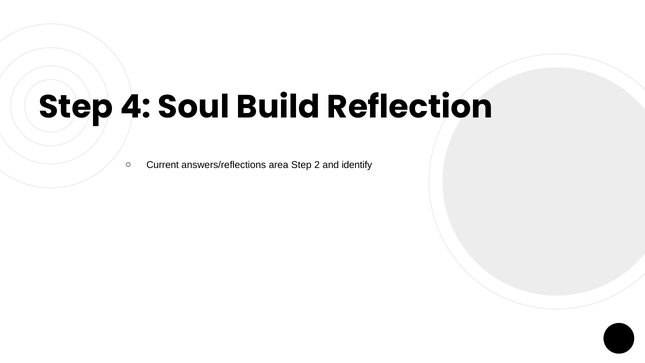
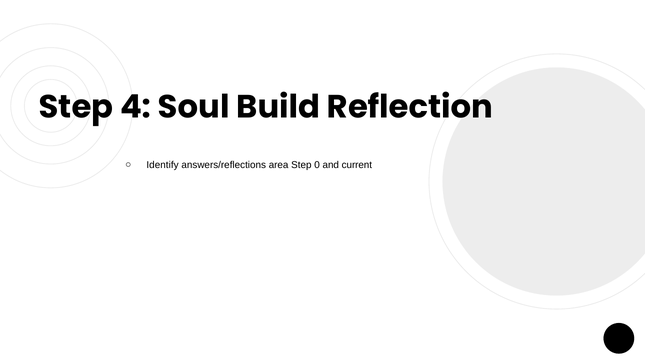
Current: Current -> Identify
2: 2 -> 0
identify: identify -> current
